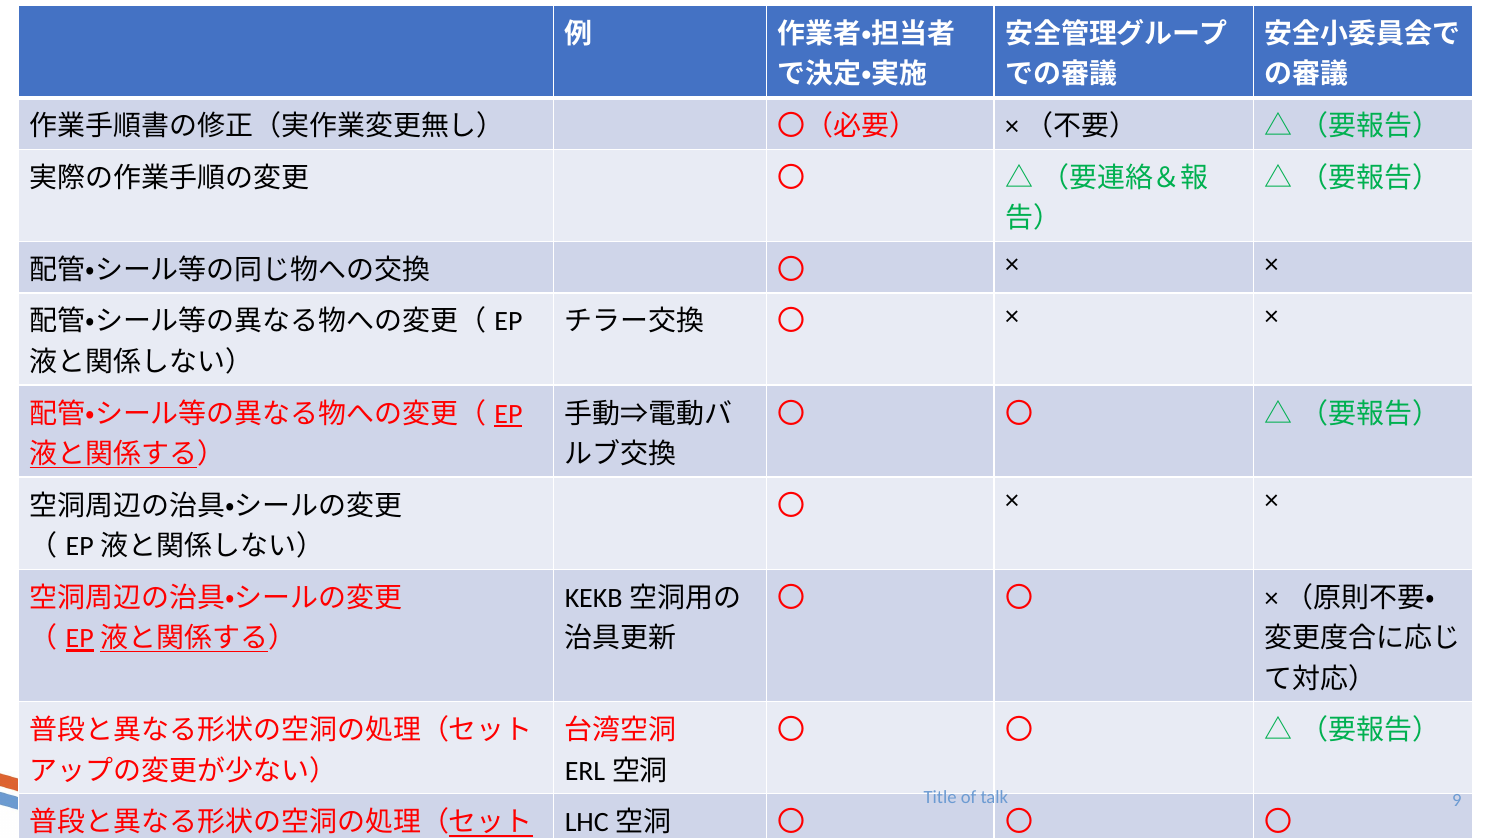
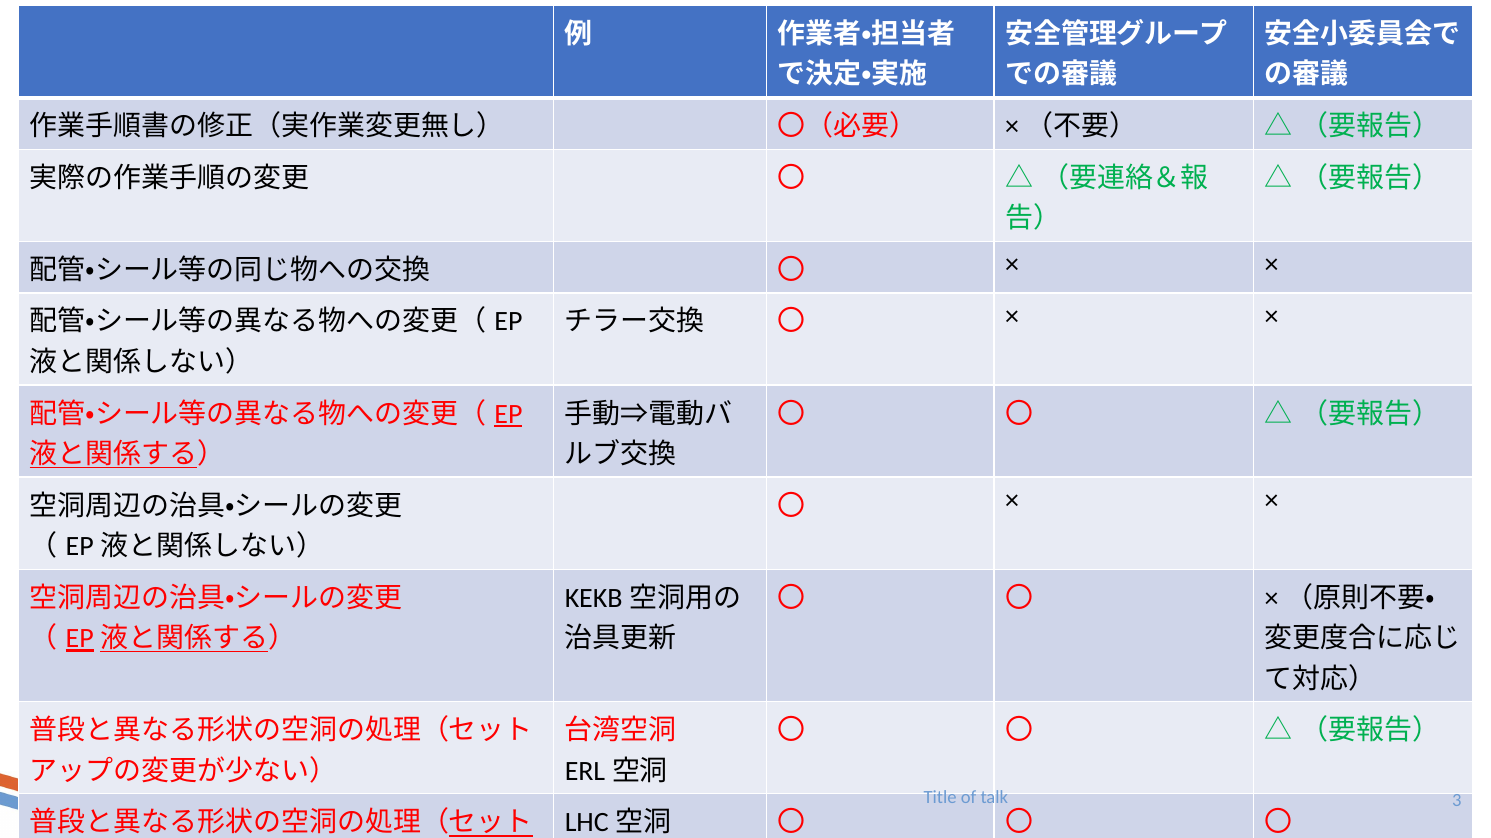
9: 9 -> 3
